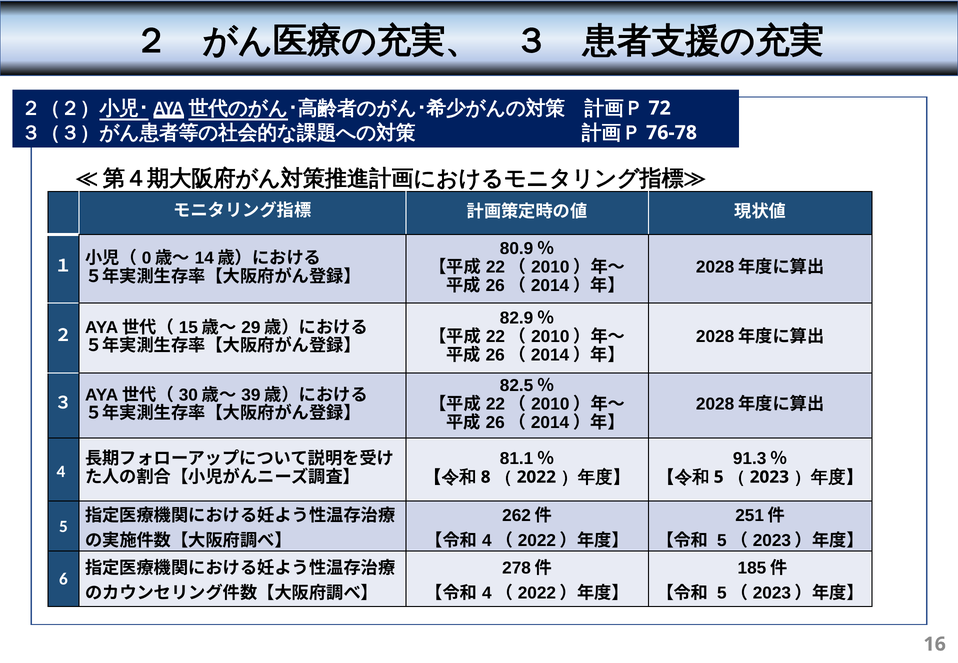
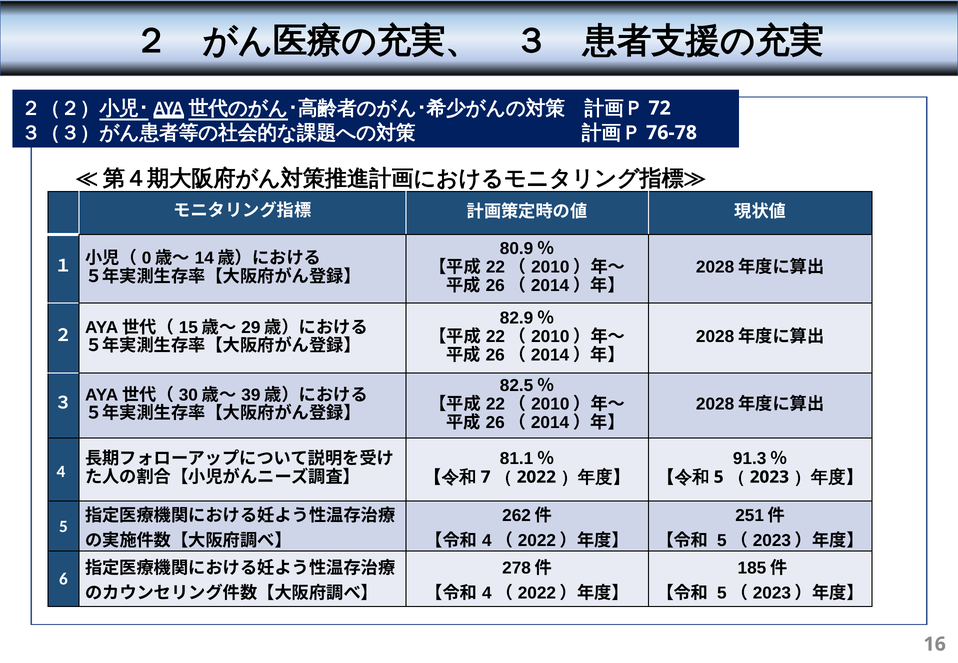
8: 8 -> 7
